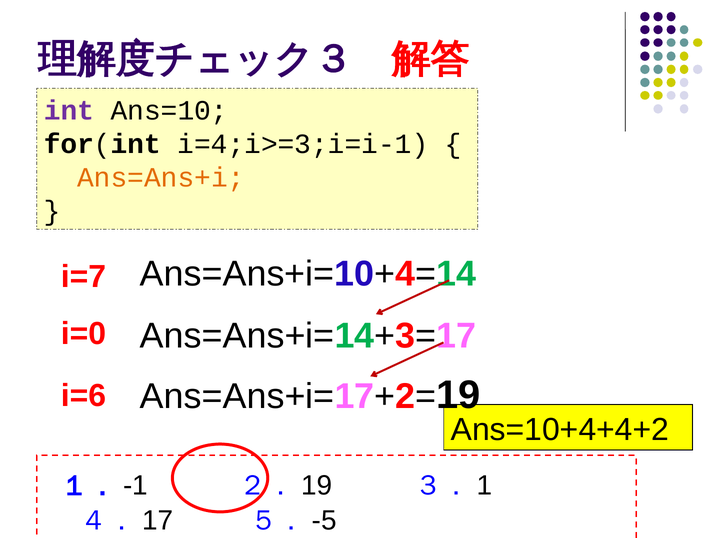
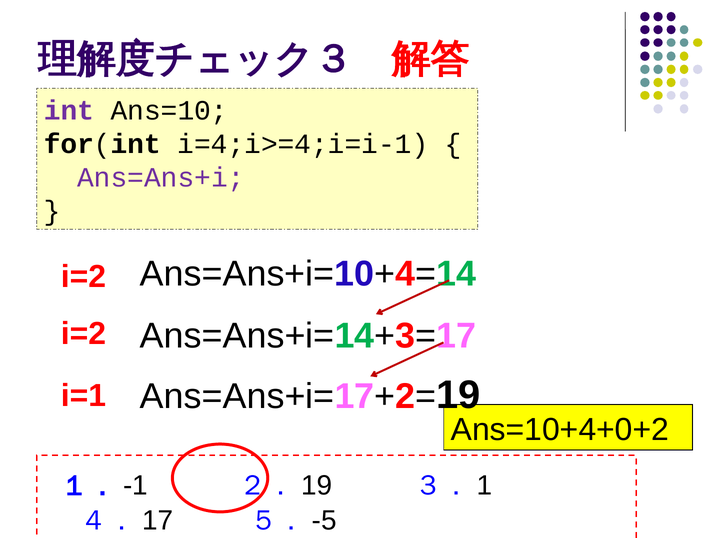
i=4;i>=3;i=i-1: i=4;i>=3;i=i-1 -> i=4;i>=4;i=i-1
Ans=Ans+i colour: orange -> purple
i=7 at (83, 277): i=7 -> i=2
i=0 at (83, 334): i=0 -> i=2
i=6: i=6 -> i=1
Ans=10+4+4+2: Ans=10+4+4+2 -> Ans=10+4+0+2
